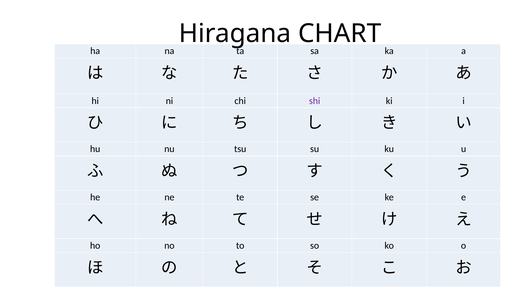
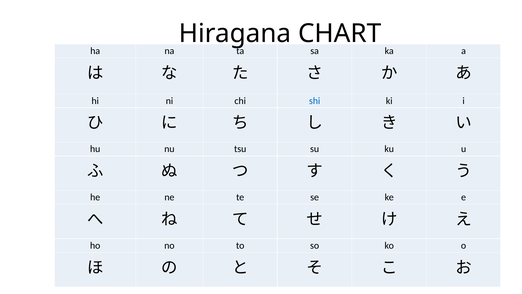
shi colour: purple -> blue
